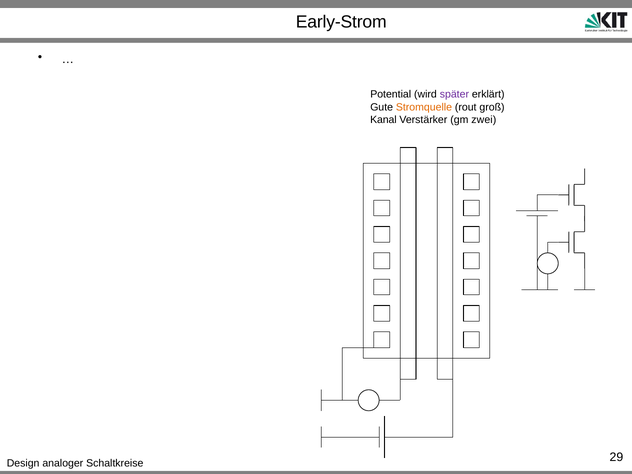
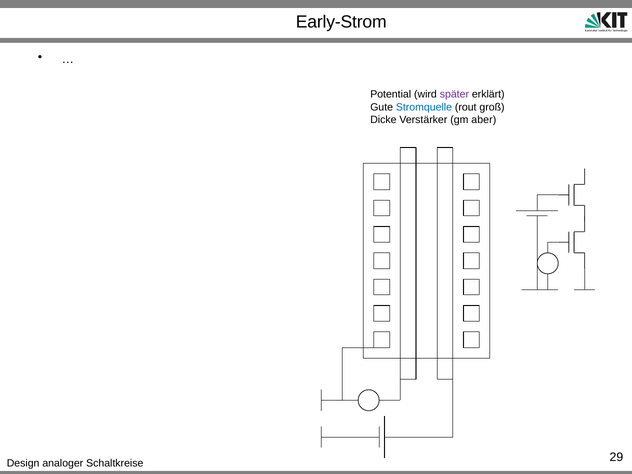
Stromquelle colour: orange -> blue
Kanal: Kanal -> Dicke
zwei: zwei -> aber
